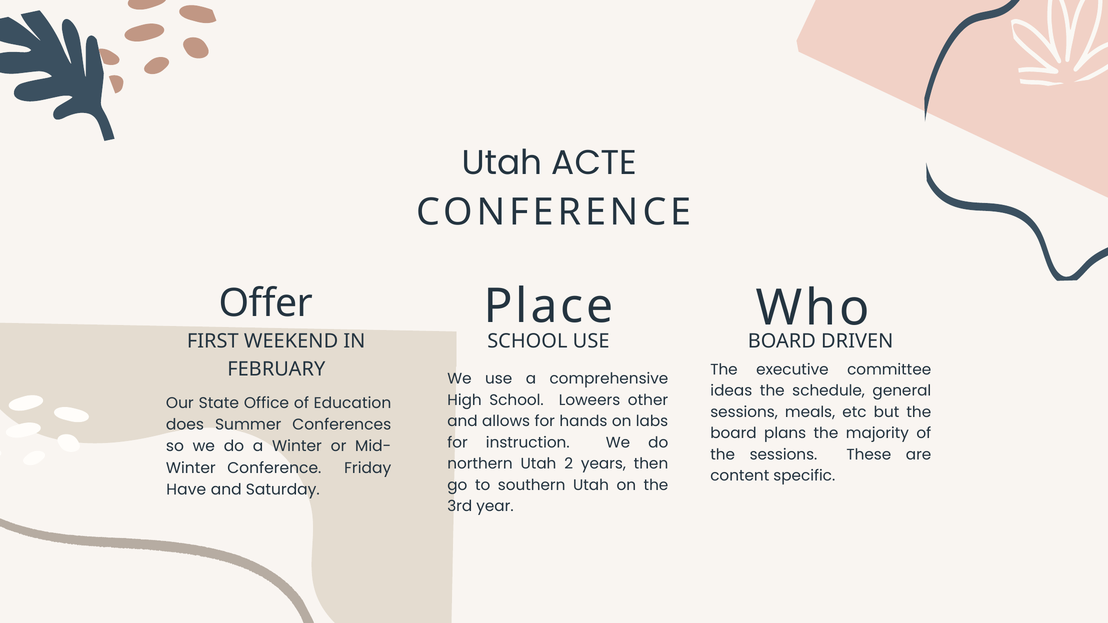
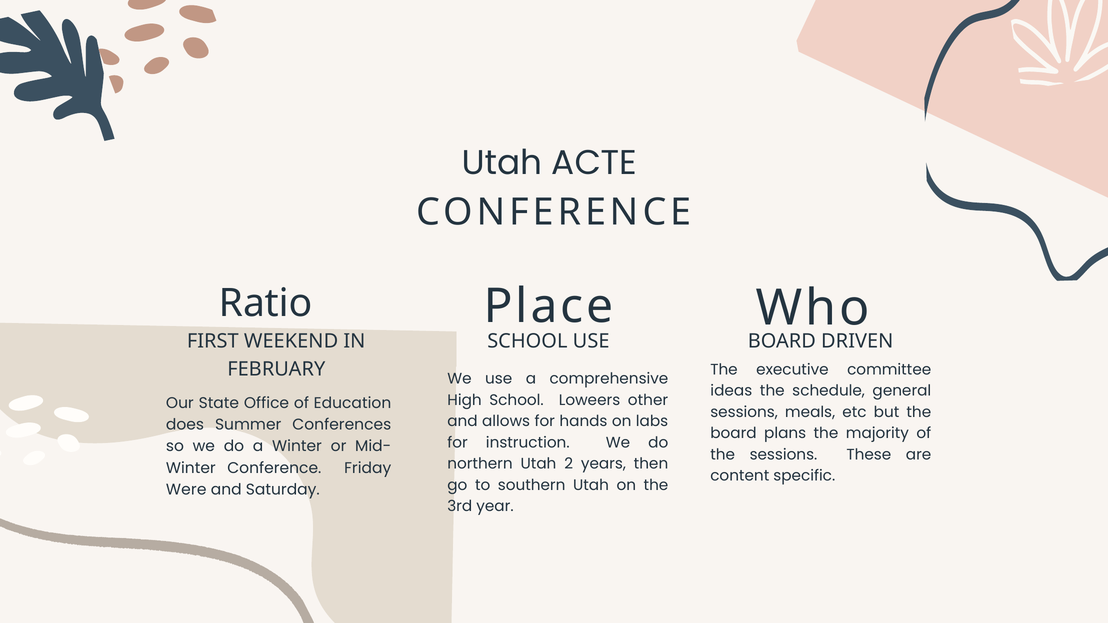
Offer: Offer -> Ratio
Have: Have -> Were
